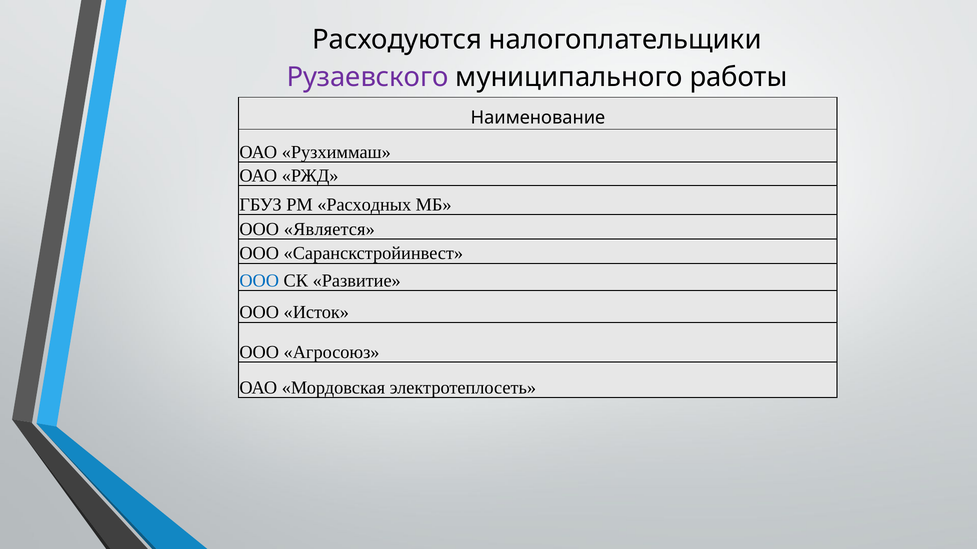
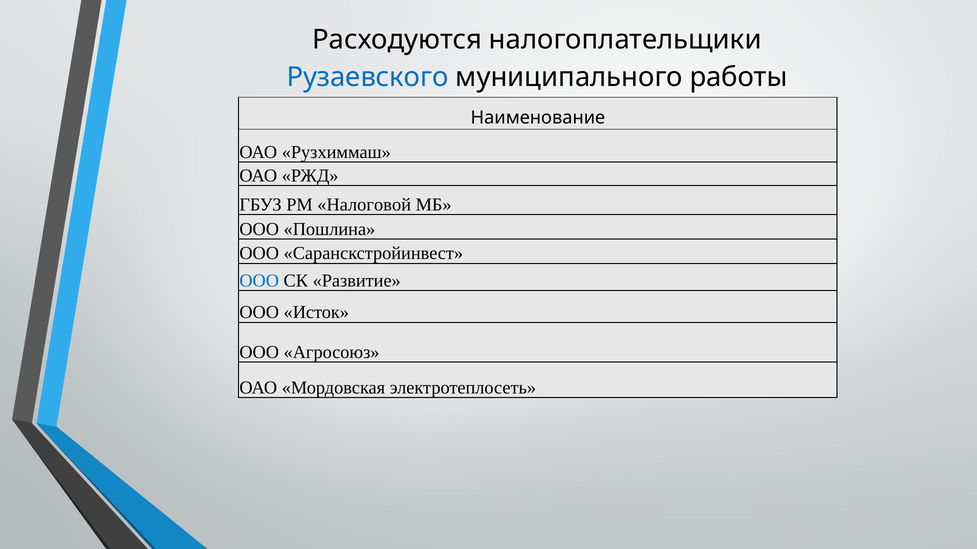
Рузаевского colour: purple -> blue
Расходных: Расходных -> Налоговой
Является: Является -> Пошлина
